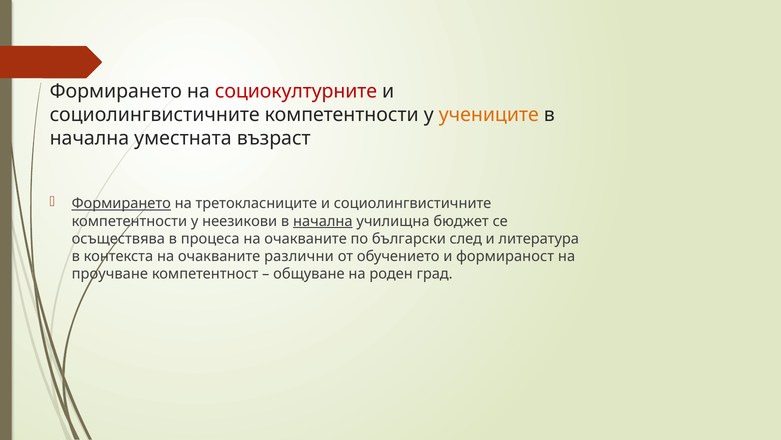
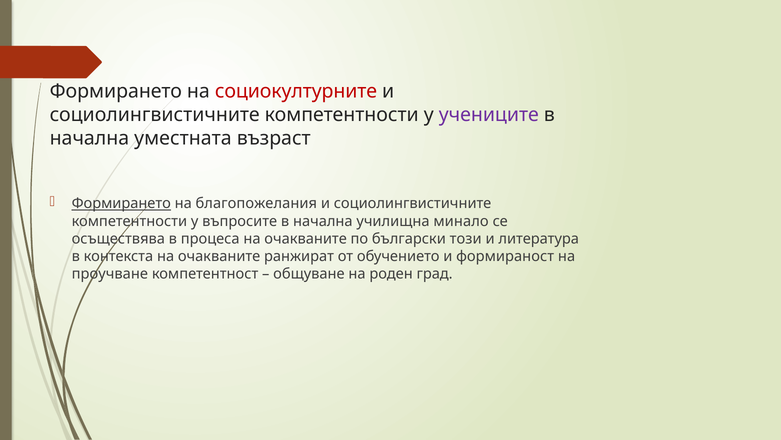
учениците colour: orange -> purple
третокласниците: третокласниците -> благопожелания
неезикови: неезикови -> въпросите
начална at (323, 221) underline: present -> none
бюджет: бюджет -> минало
след: след -> този
различни: различни -> ранжират
